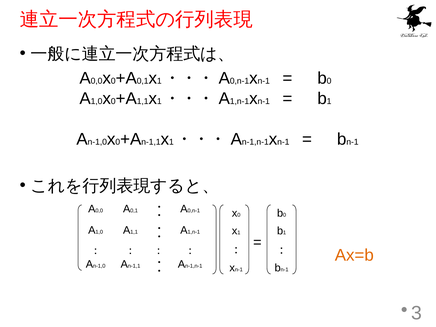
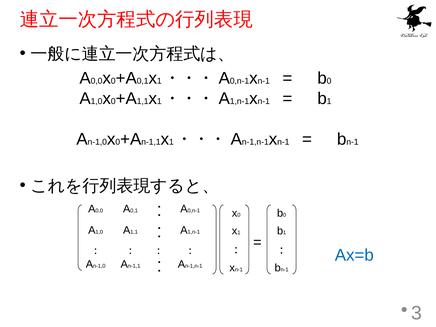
Ax=b colour: orange -> blue
